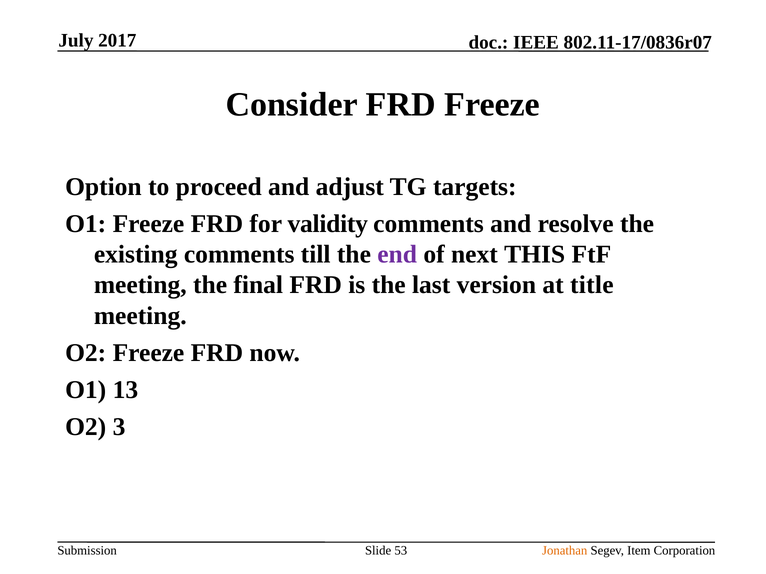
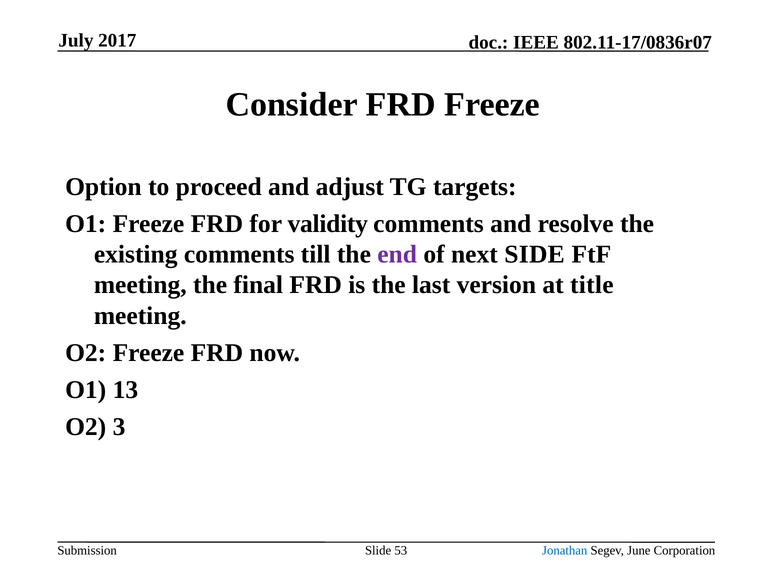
THIS: THIS -> SIDE
Jonathan colour: orange -> blue
Item: Item -> June
